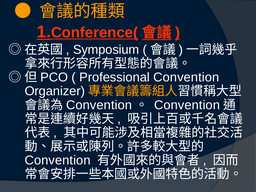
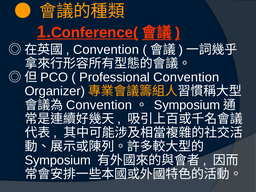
Symposium at (106, 50): Symposium -> Convention
Convention at (187, 105): Convention -> Symposium
Convention at (58, 160): Convention -> Symposium
